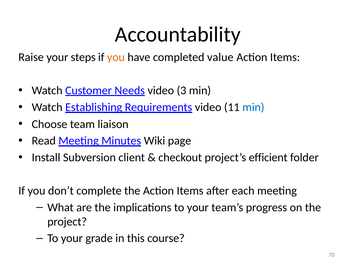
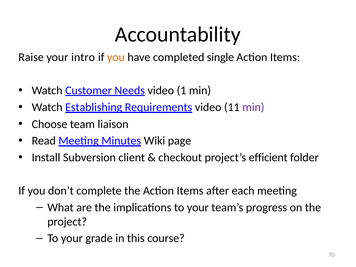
steps: steps -> intro
value: value -> single
3: 3 -> 1
min at (253, 107) colour: blue -> purple
